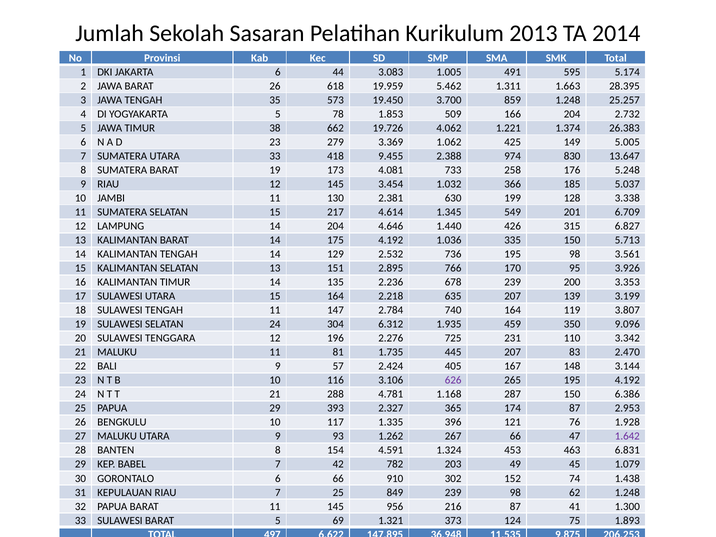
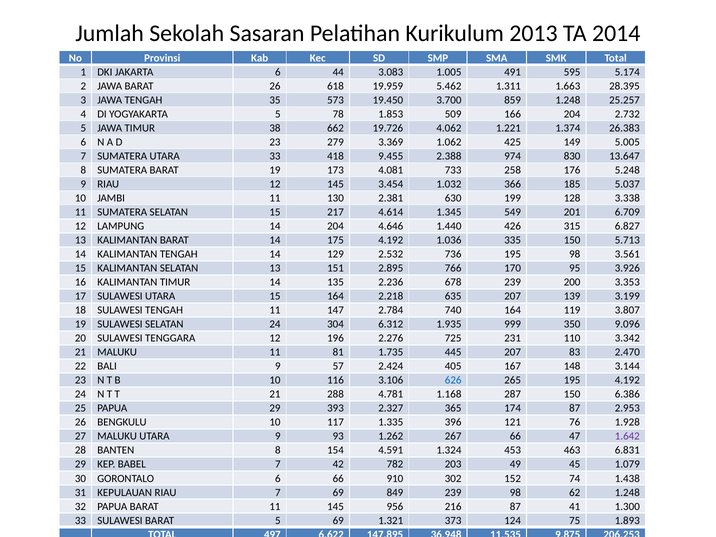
459: 459 -> 999
626 colour: purple -> blue
7 25: 25 -> 69
